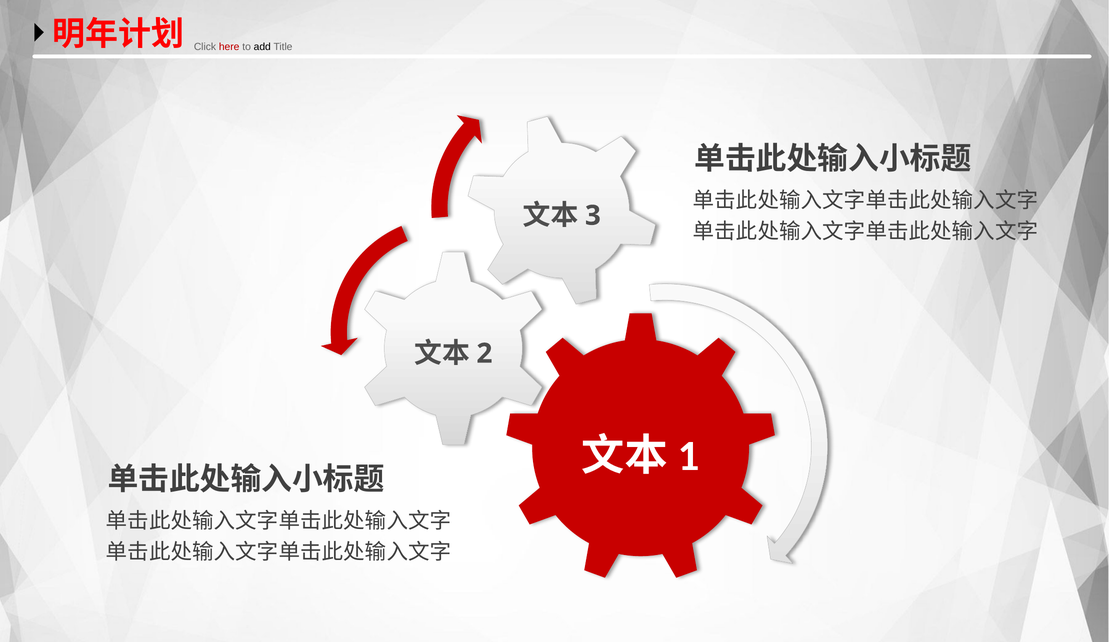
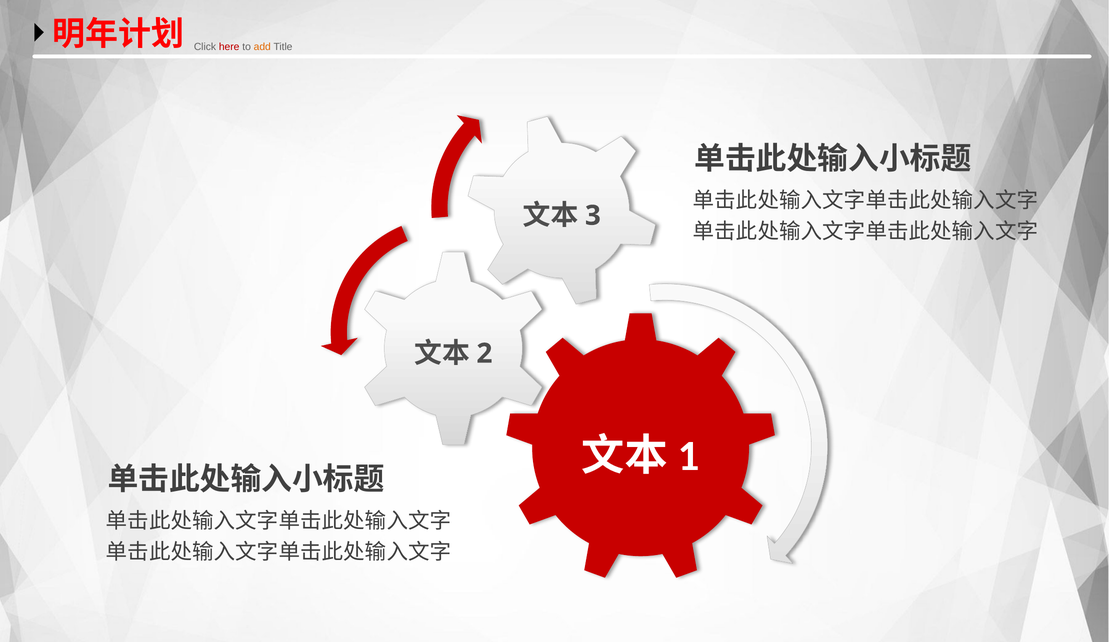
add colour: black -> orange
